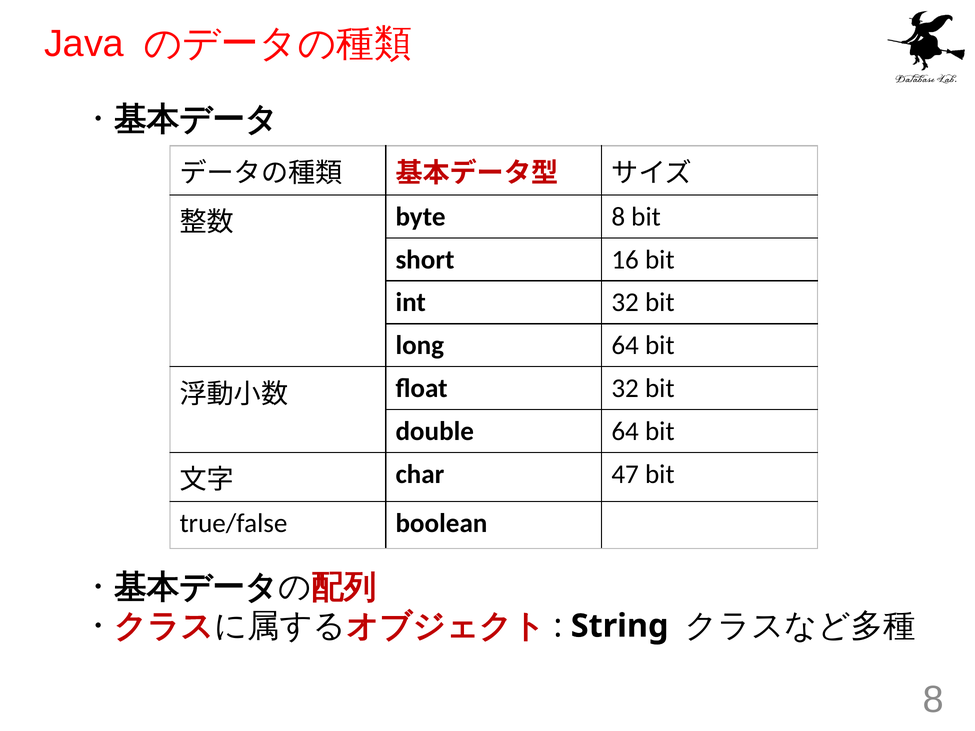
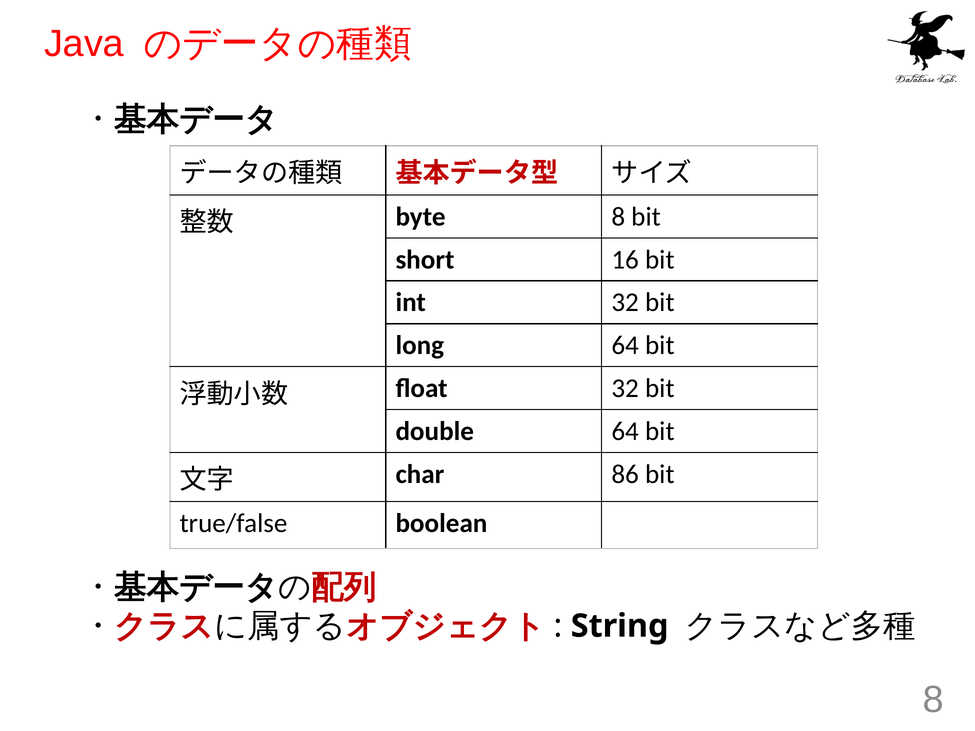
47: 47 -> 86
